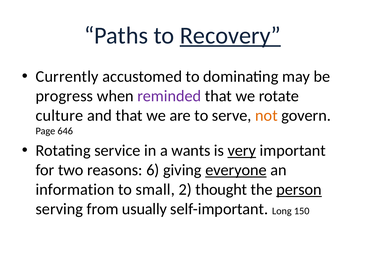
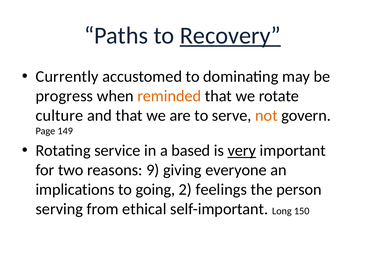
reminded colour: purple -> orange
646: 646 -> 149
wants: wants -> based
6: 6 -> 9
everyone underline: present -> none
information: information -> implications
small: small -> going
thought: thought -> feelings
person underline: present -> none
usually: usually -> ethical
